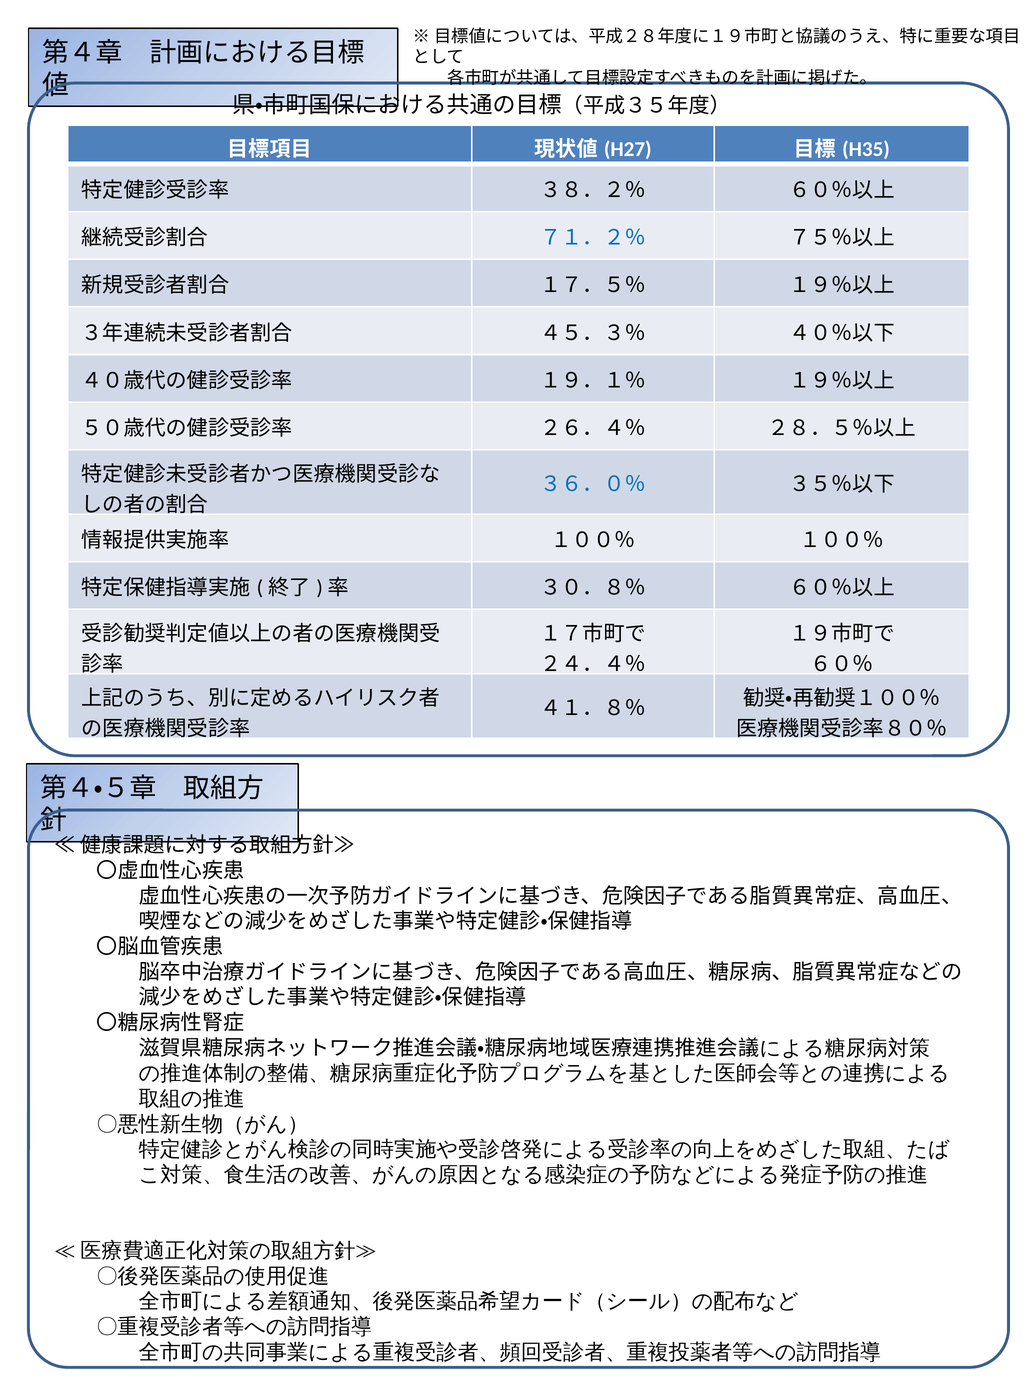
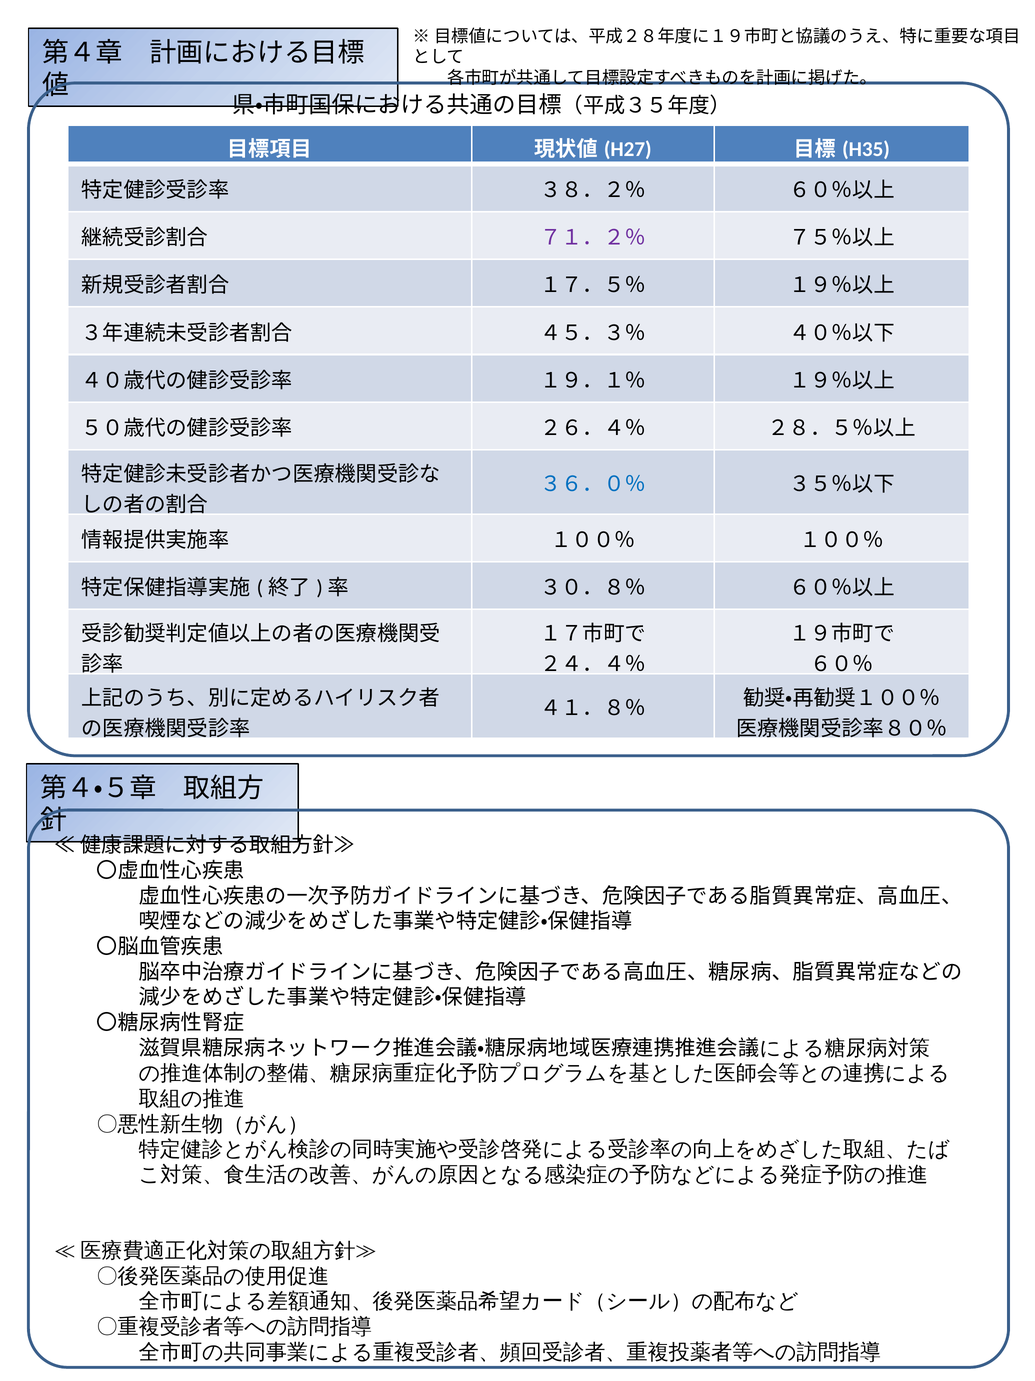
７１．２％ colour: blue -> purple
